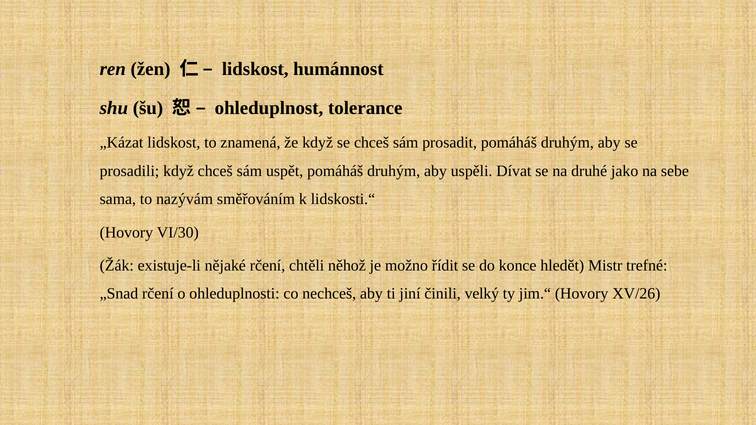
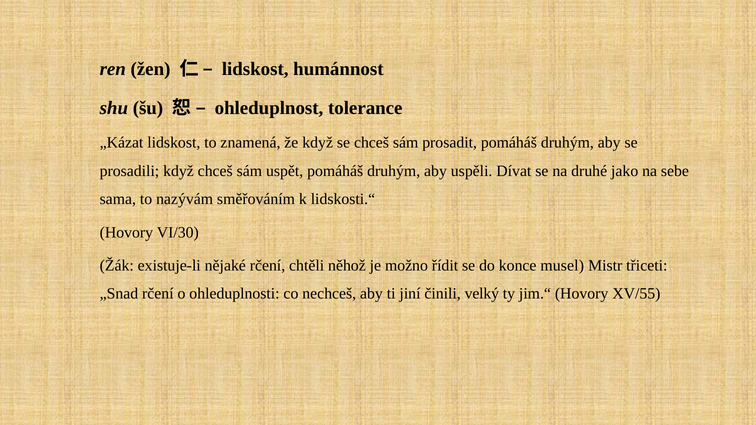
hledět: hledět -> musel
trefné: trefné -> třiceti
XV/26: XV/26 -> XV/55
